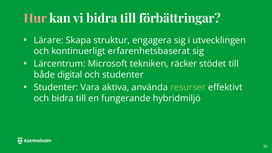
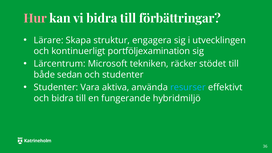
erfarenhetsbaserat: erfarenhetsbaserat -> portföljexamination
digital: digital -> sedan
resurser colour: light green -> light blue
